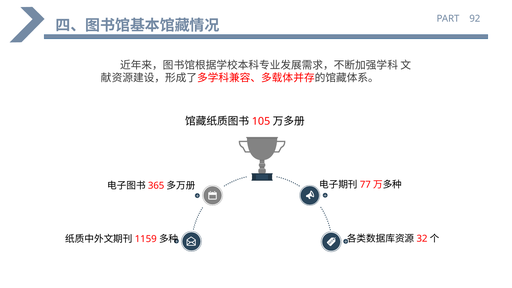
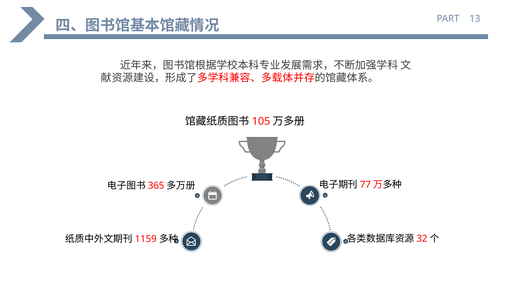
92: 92 -> 13
